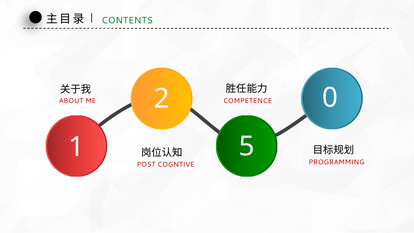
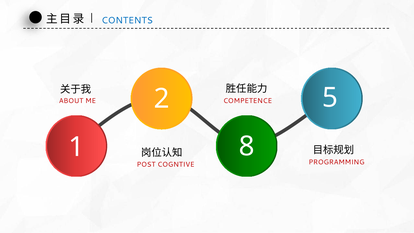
CONTENTS colour: green -> blue
0: 0 -> 5
5: 5 -> 8
